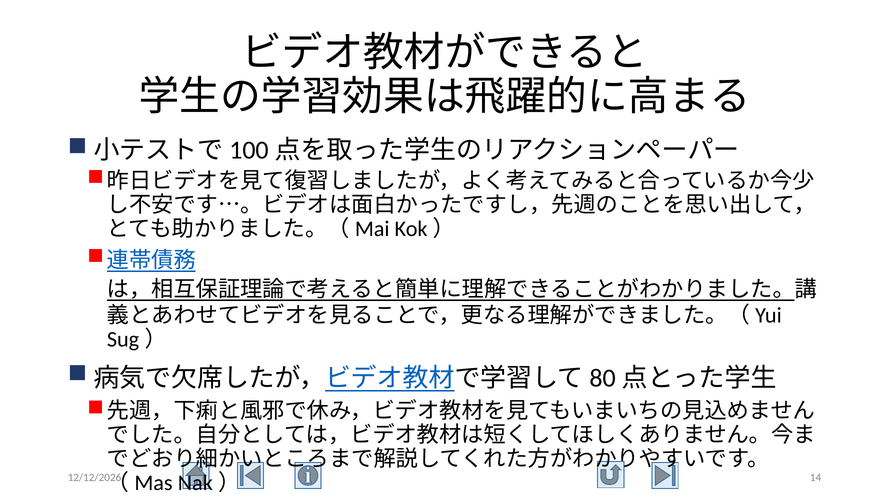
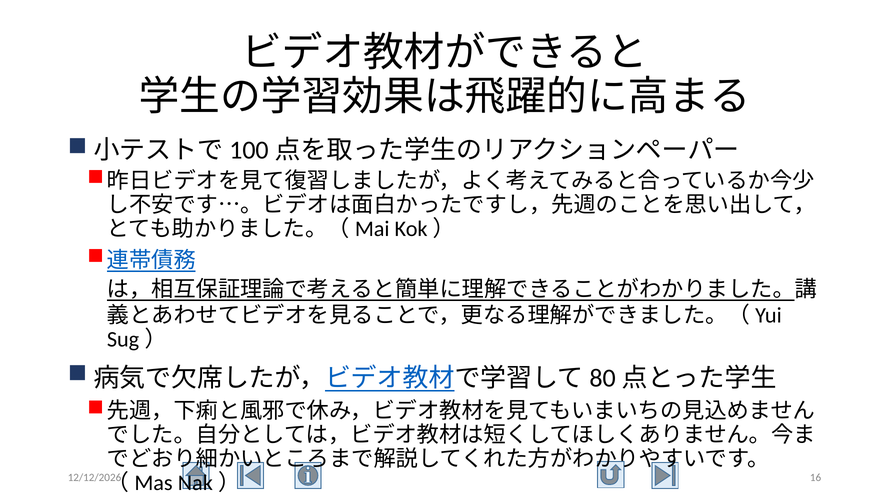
14: 14 -> 16
